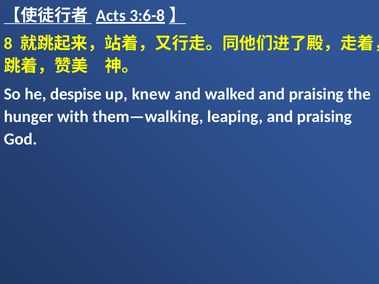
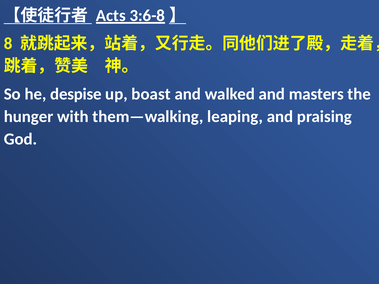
knew: knew -> boast
walked and praising: praising -> masters
